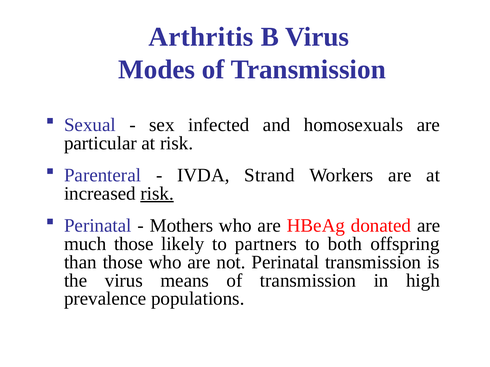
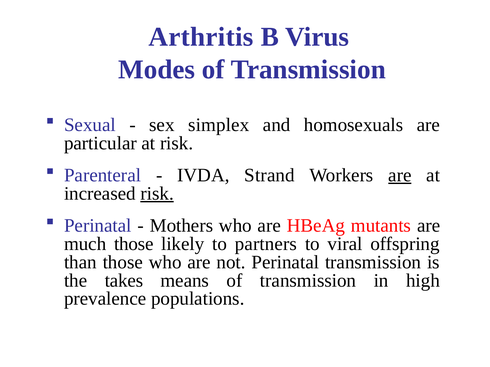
infected: infected -> simplex
are at (400, 175) underline: none -> present
donated: donated -> mutants
both: both -> viral
the virus: virus -> takes
